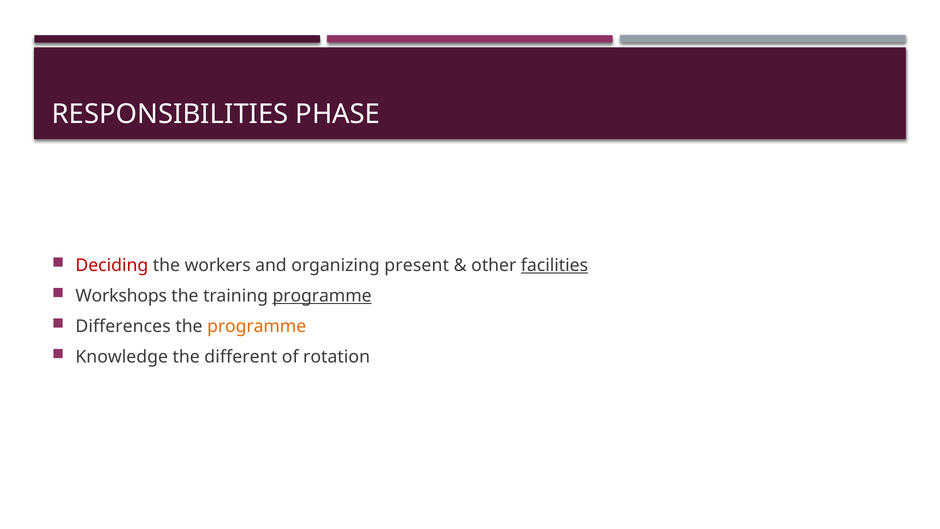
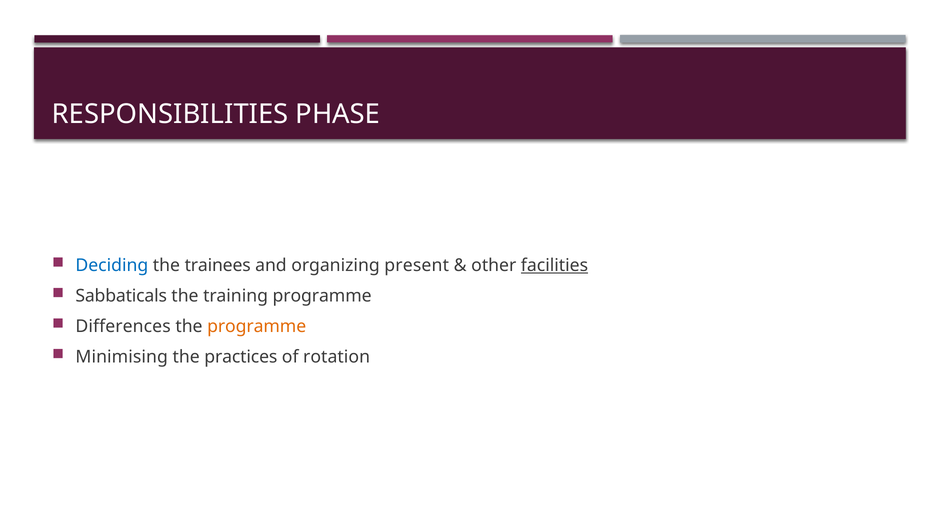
Deciding colour: red -> blue
workers: workers -> trainees
Workshops: Workshops -> Sabbaticals
programme at (322, 296) underline: present -> none
Knowledge: Knowledge -> Minimising
different: different -> practices
